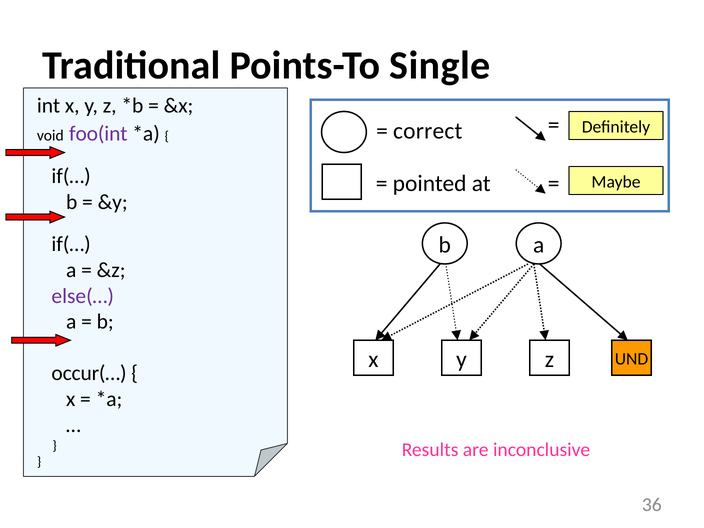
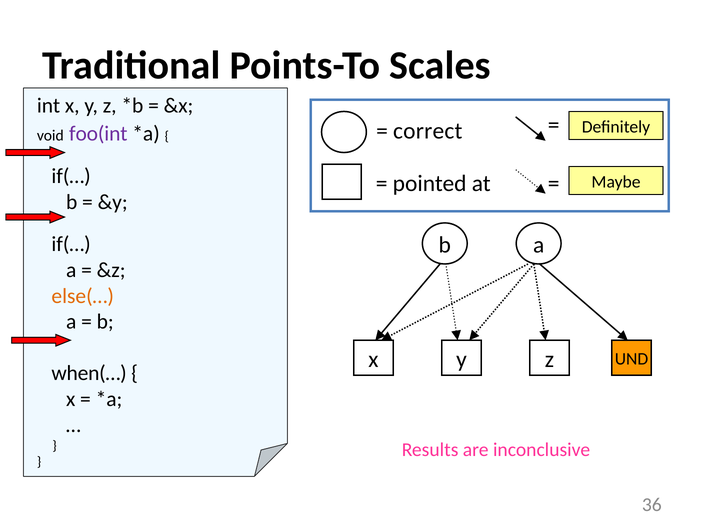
Single: Single -> Scales
else(… colour: purple -> orange
occur(…: occur(… -> when(…
